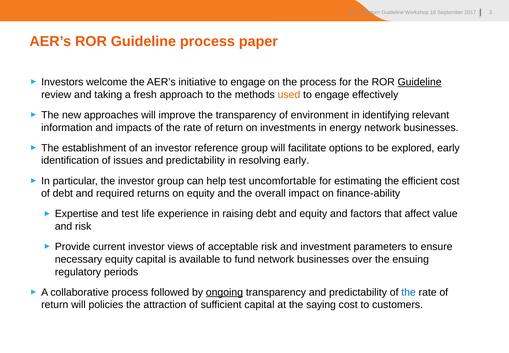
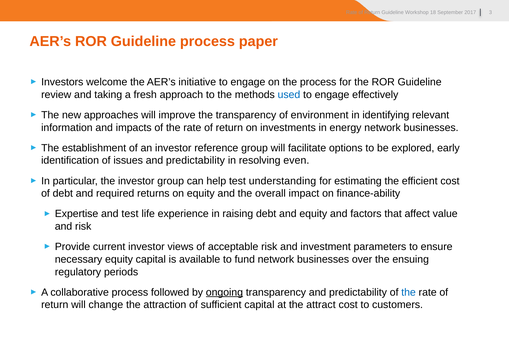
Guideline at (420, 82) underline: present -> none
used colour: orange -> blue
resolving early: early -> even
uncomfortable: uncomfortable -> understanding
policies: policies -> change
saying: saying -> attract
